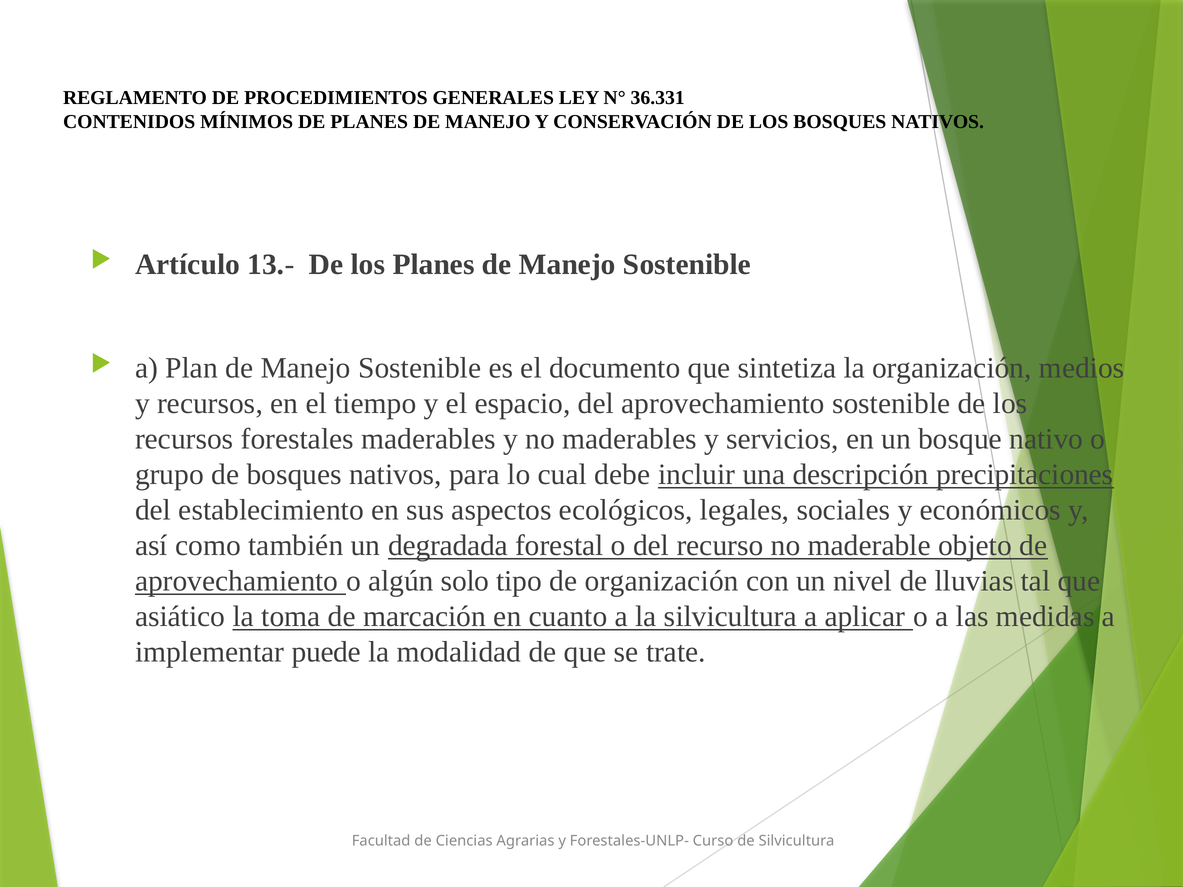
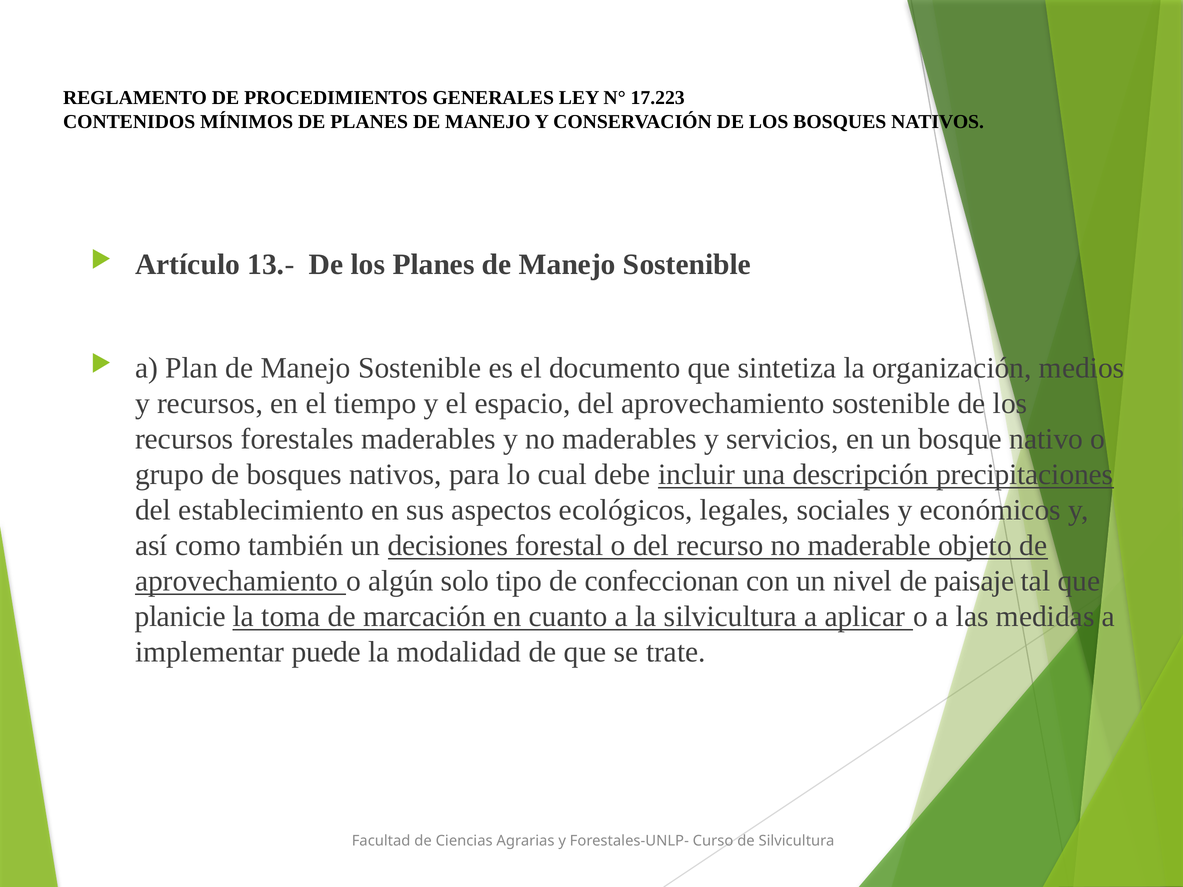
36.331: 36.331 -> 17.223
degradada: degradada -> decisiones
de organización: organización -> confeccionan
lluvias: lluvias -> paisaje
asiático: asiático -> planicie
